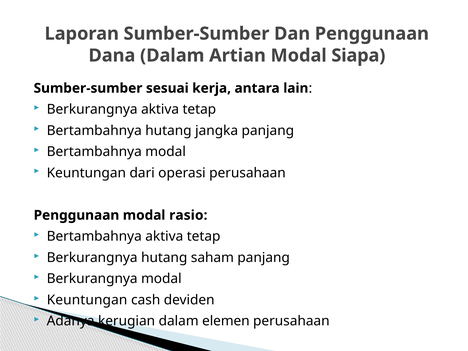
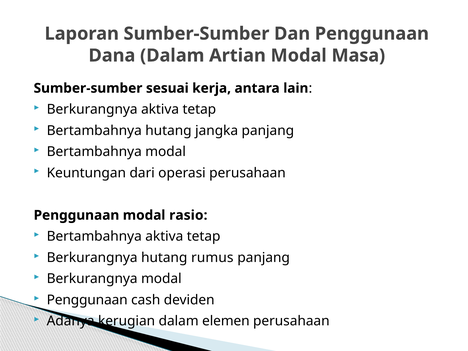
Siapa: Siapa -> Masa
saham: saham -> rumus
Keuntungan at (87, 300): Keuntungan -> Penggunaan
